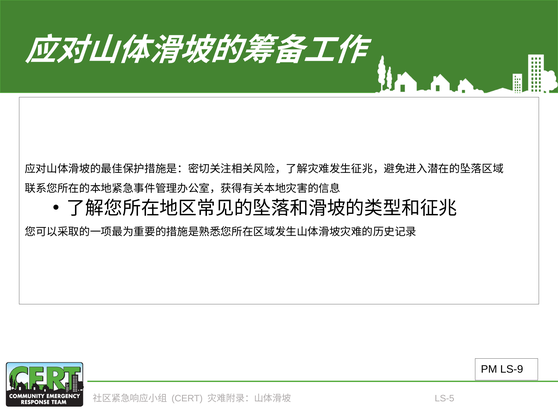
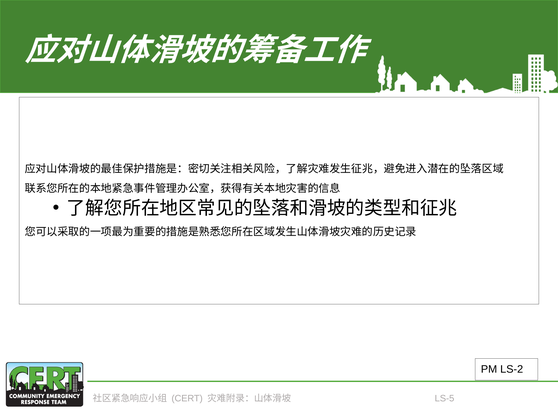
LS-9: LS-9 -> LS-2
